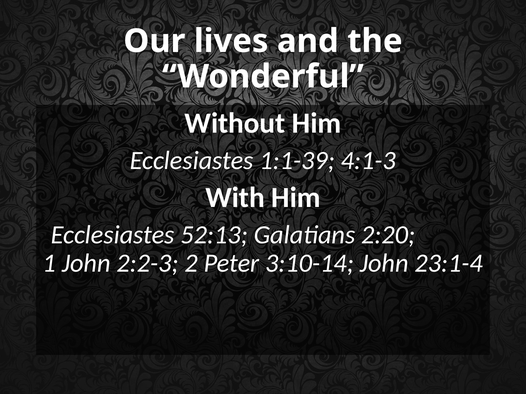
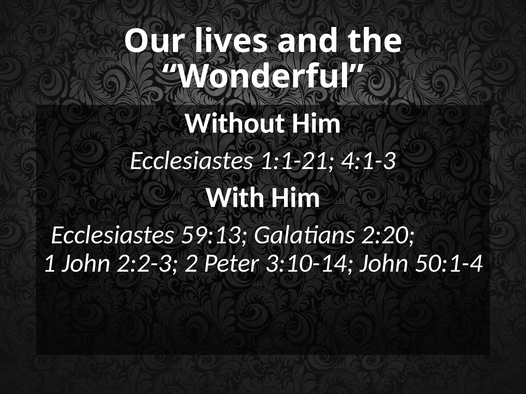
1:1-39: 1:1-39 -> 1:1-21
52:13: 52:13 -> 59:13
23:1-4: 23:1-4 -> 50:1-4
